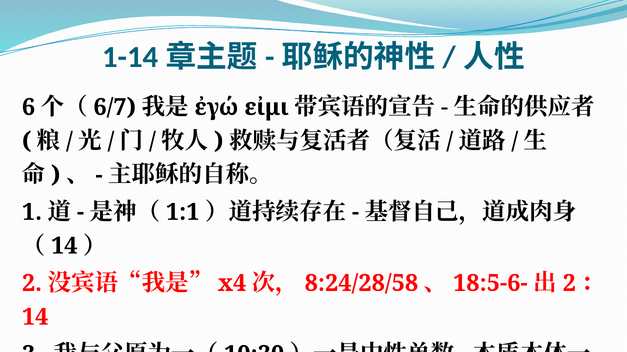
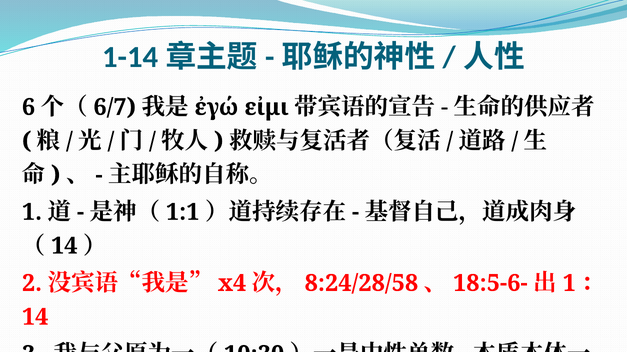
2 at (569, 284): 2 -> 1
